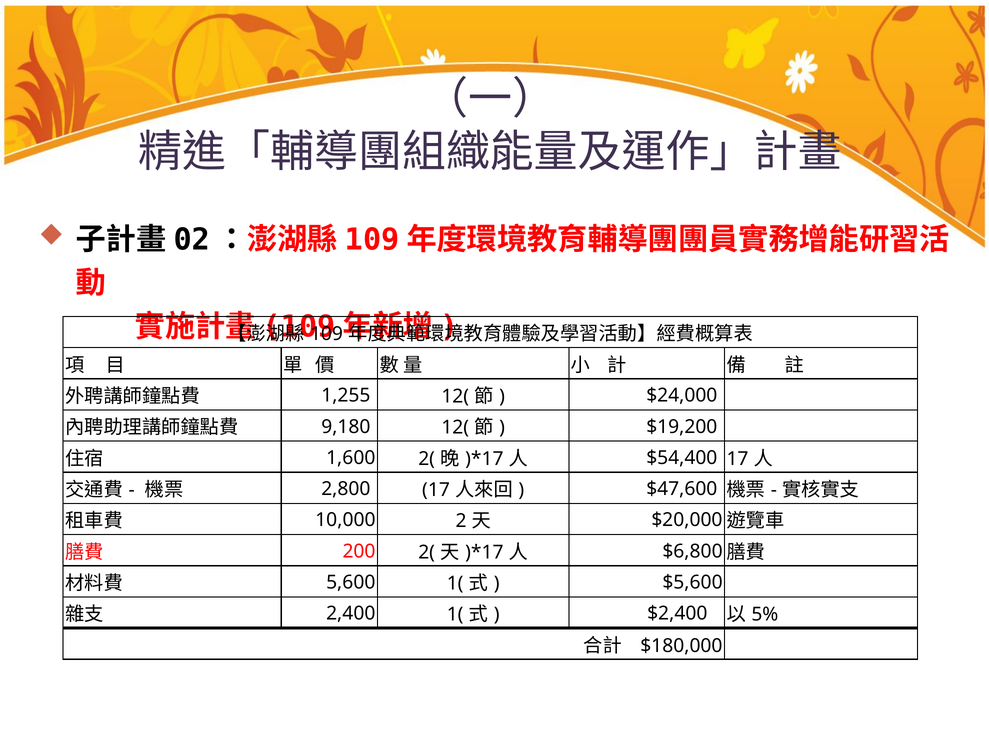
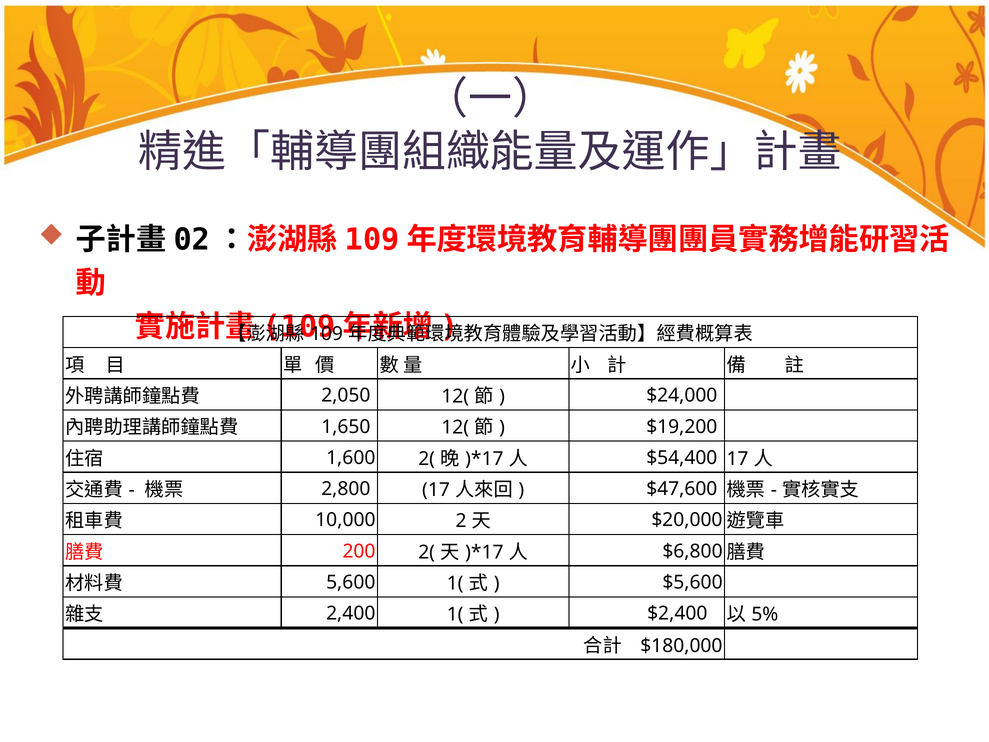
1,255: 1,255 -> 2,050
9,180: 9,180 -> 1,650
